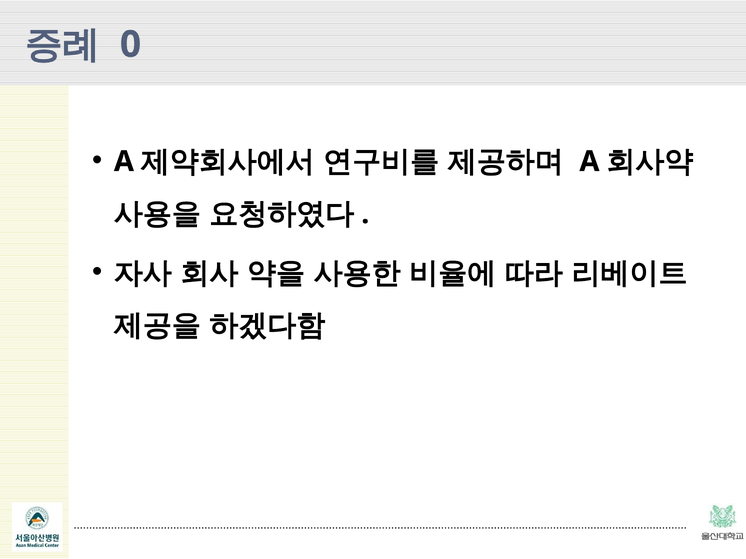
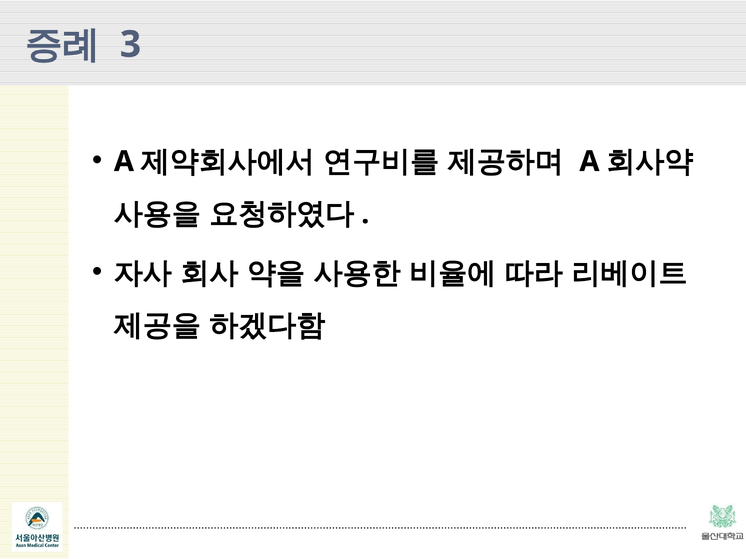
0: 0 -> 3
